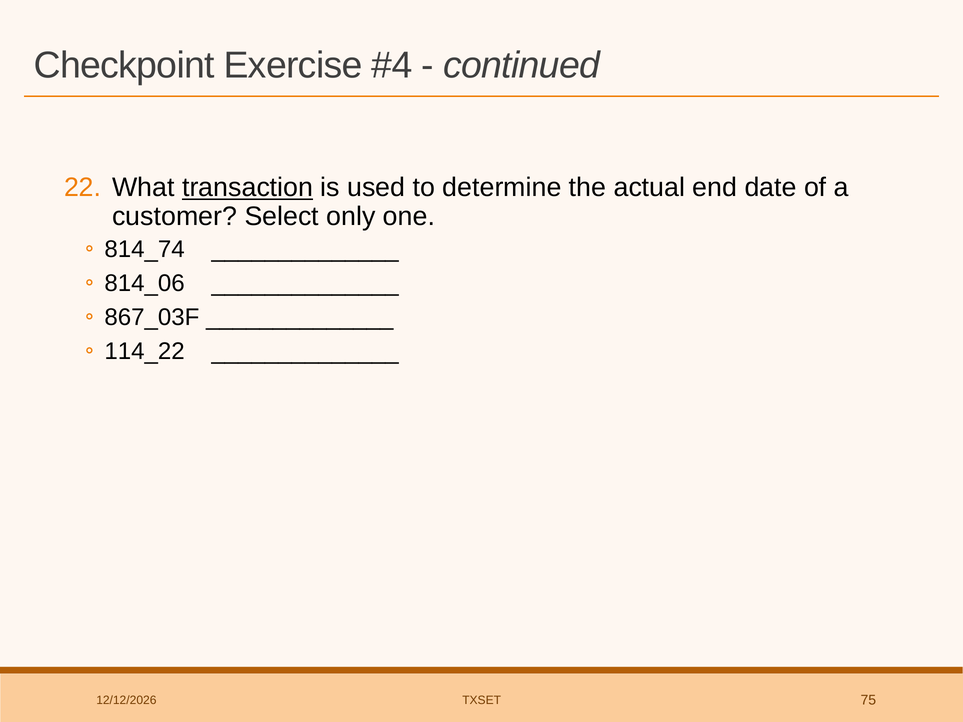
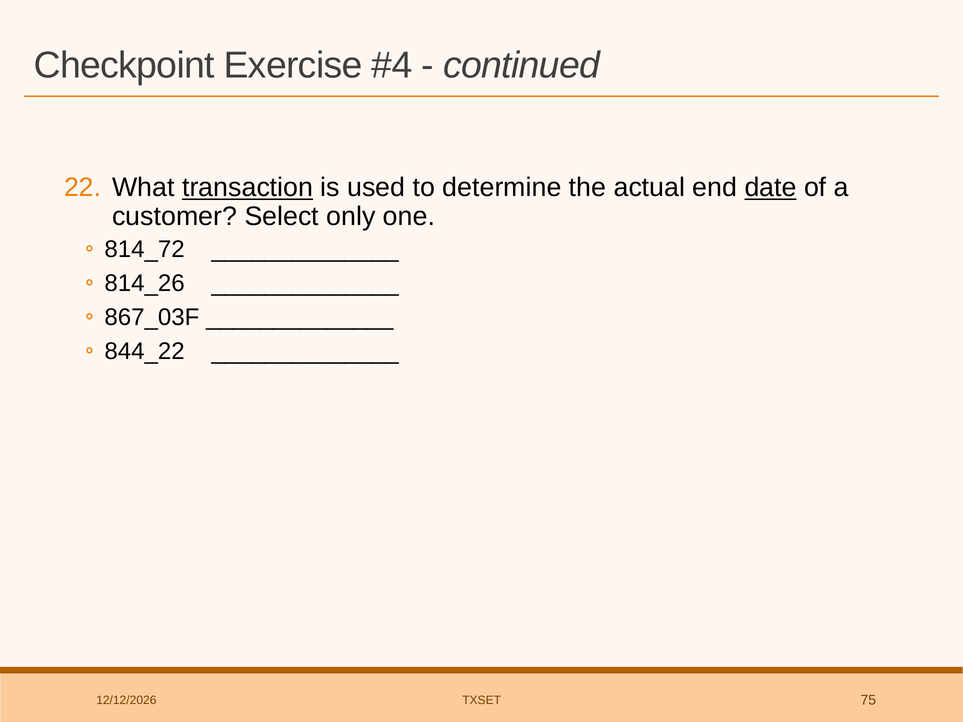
date underline: none -> present
814_74: 814_74 -> 814_72
814_06: 814_06 -> 814_26
114_22: 114_22 -> 844_22
